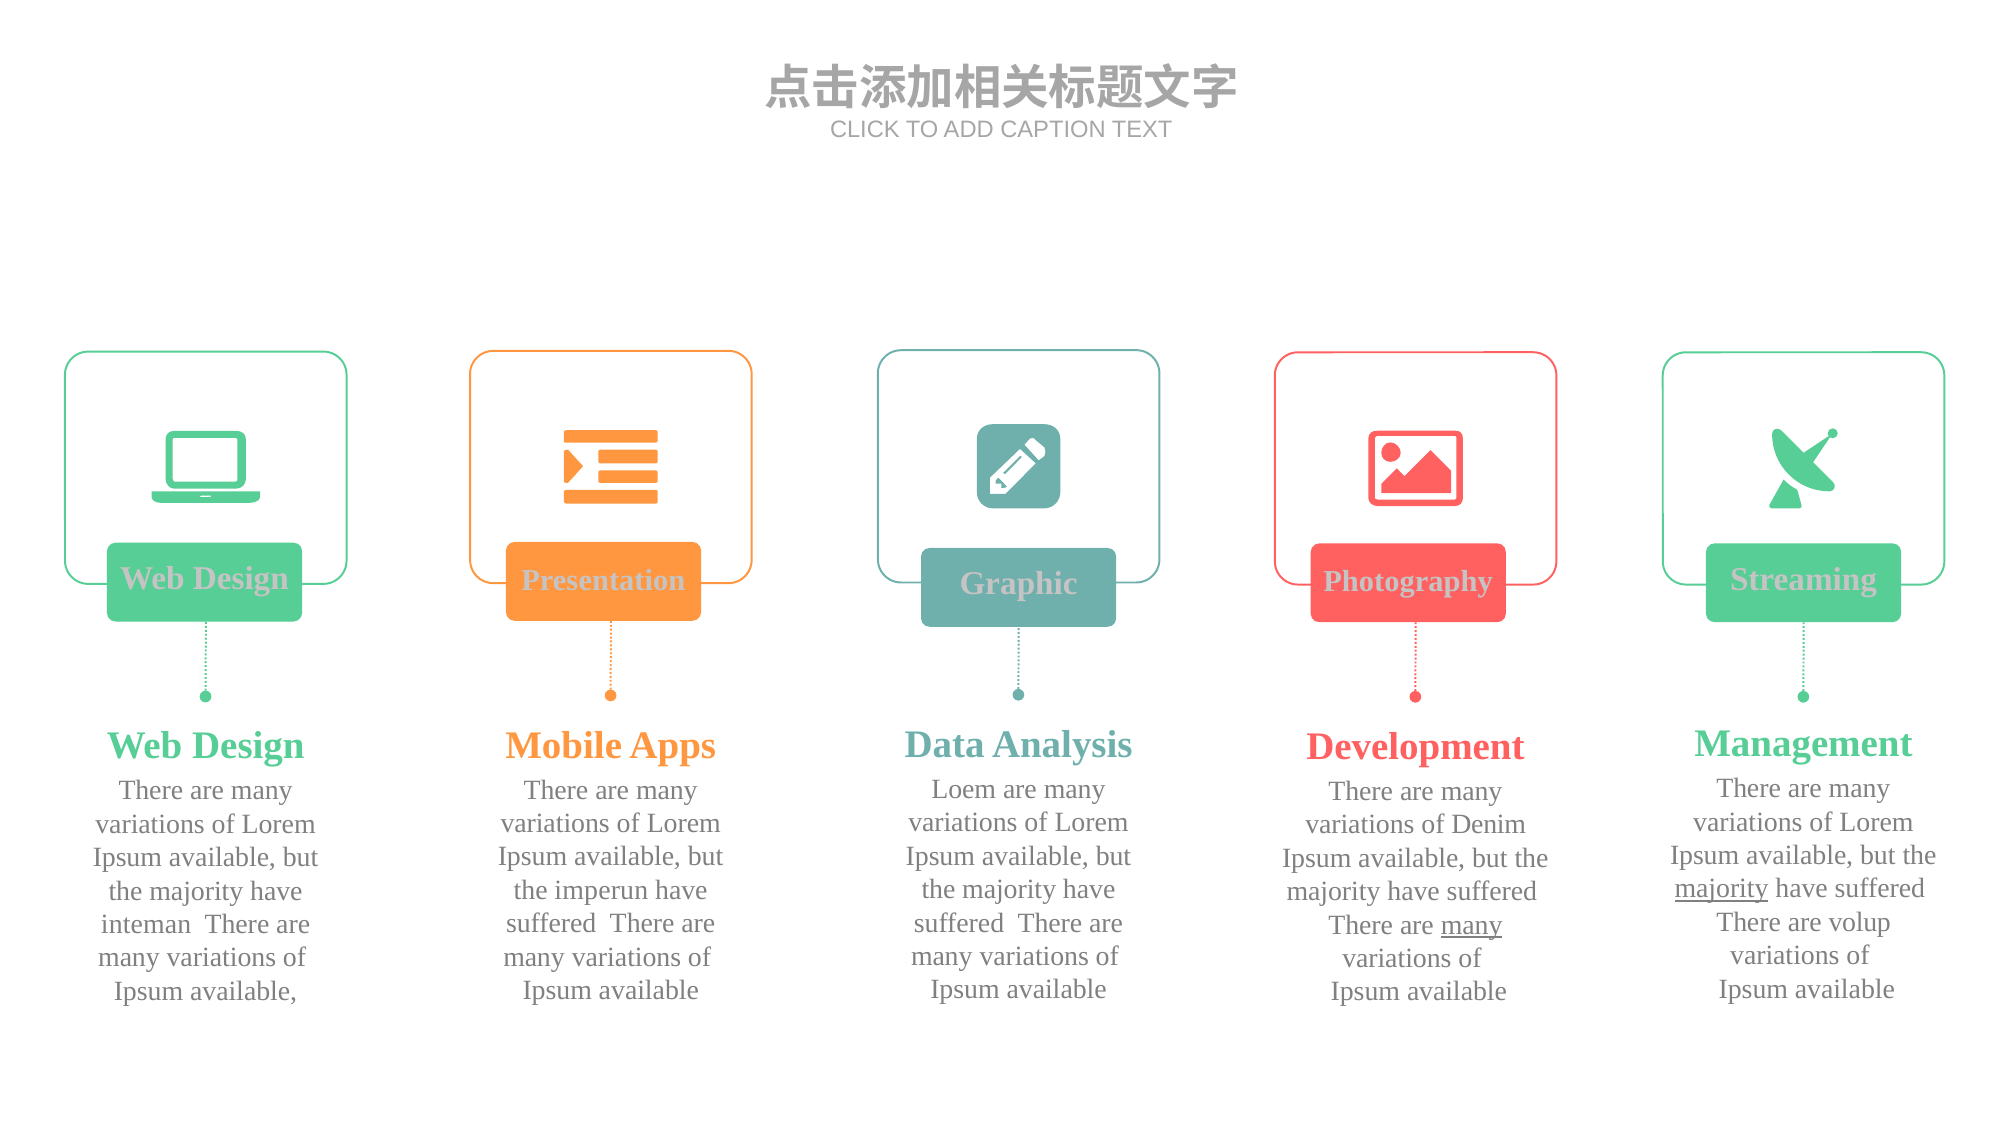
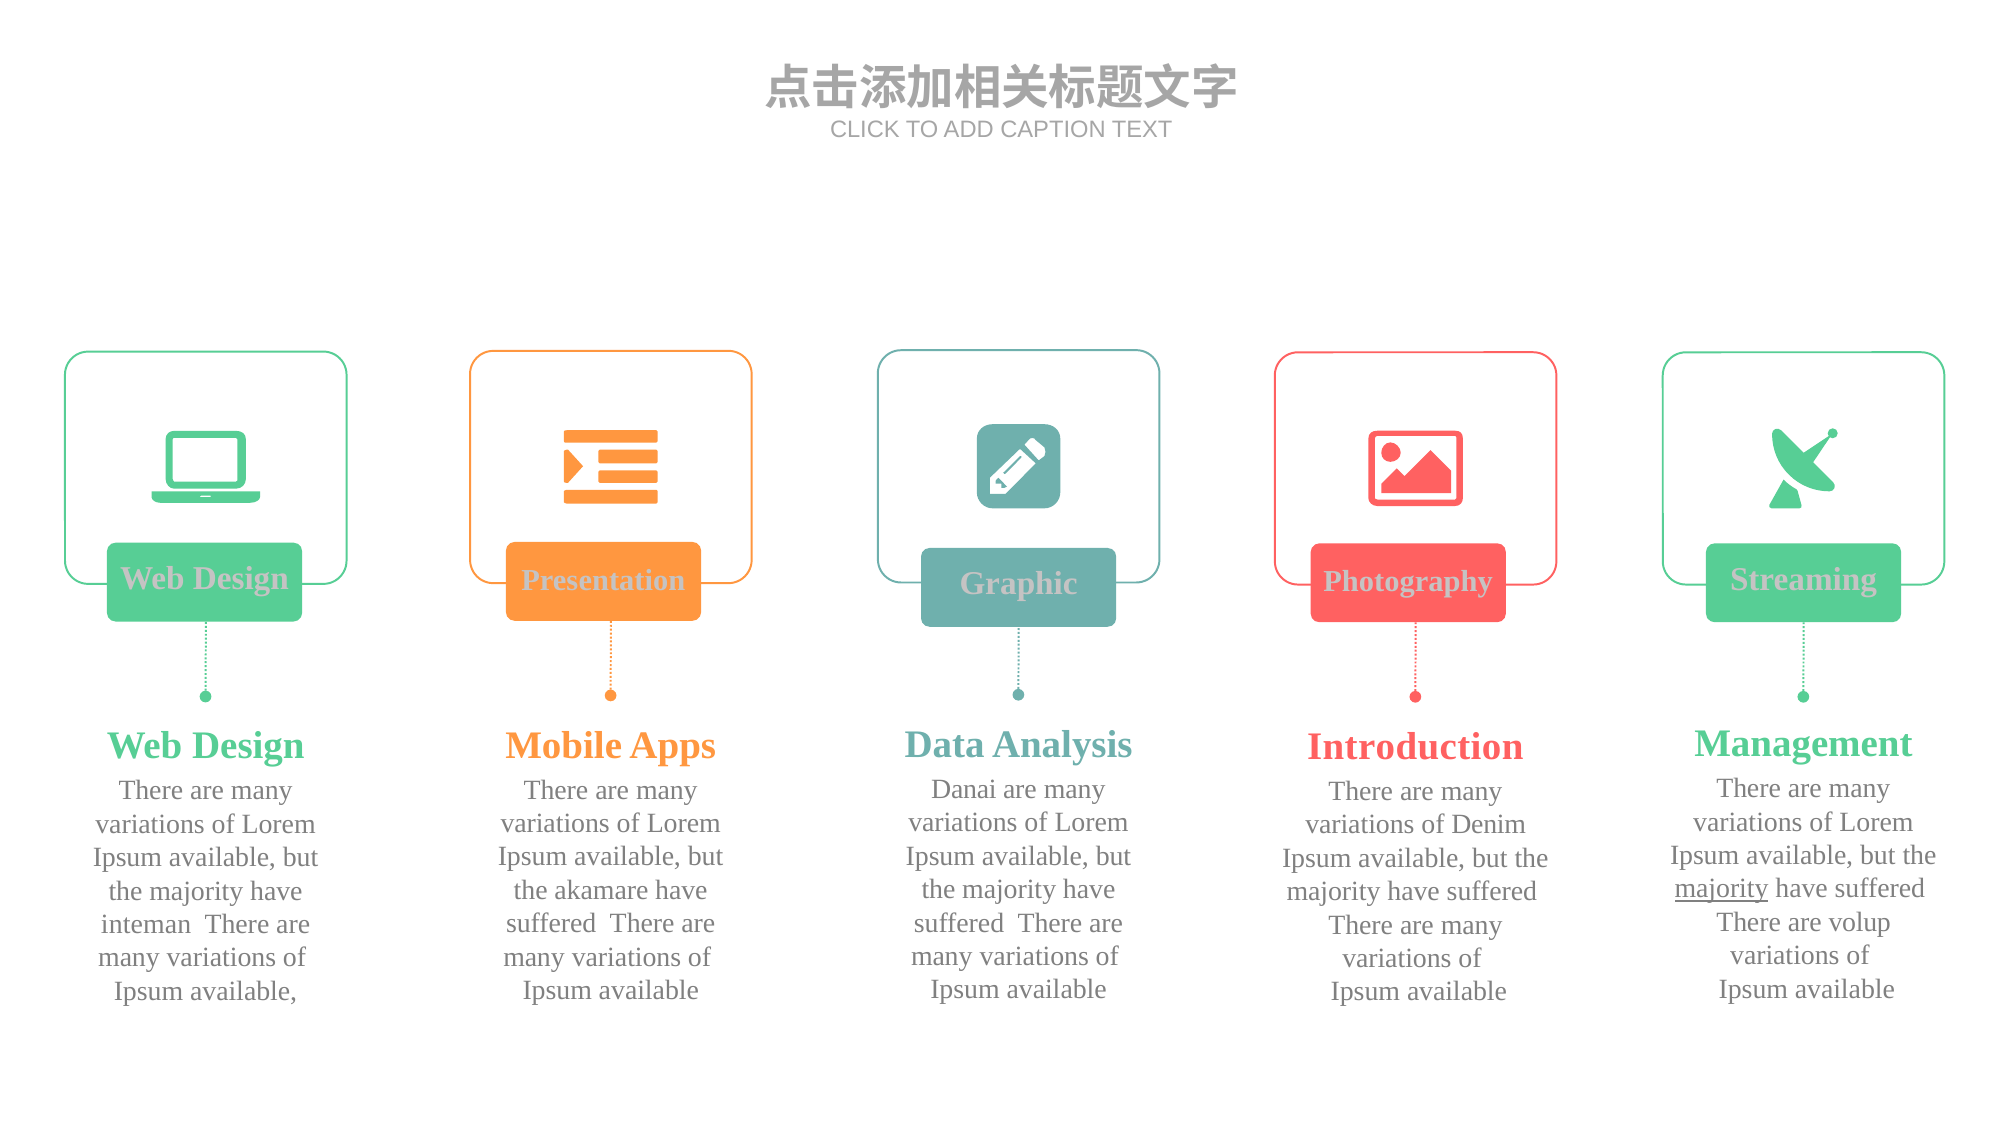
Development: Development -> Introduction
Loem: Loem -> Danai
imperun: imperun -> akamare
many at (1472, 925) underline: present -> none
